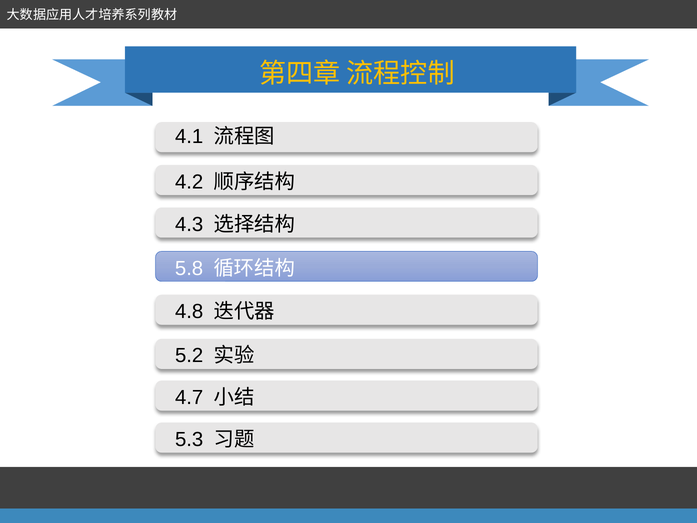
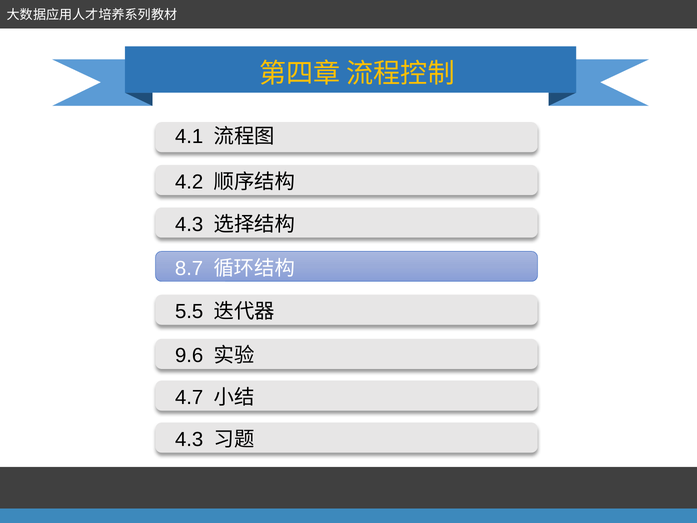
5.8: 5.8 -> 8.7
4.8: 4.8 -> 5.5
5.2: 5.2 -> 9.6
5.3 at (189, 439): 5.3 -> 4.3
